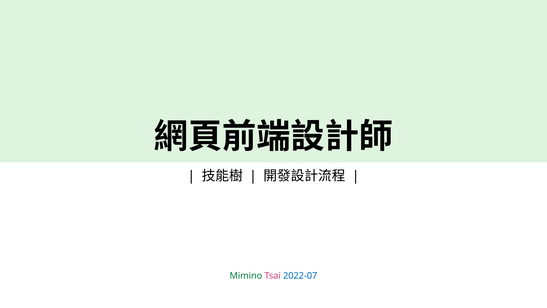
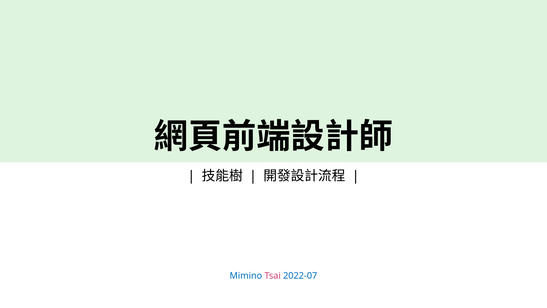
Mimino colour: green -> blue
